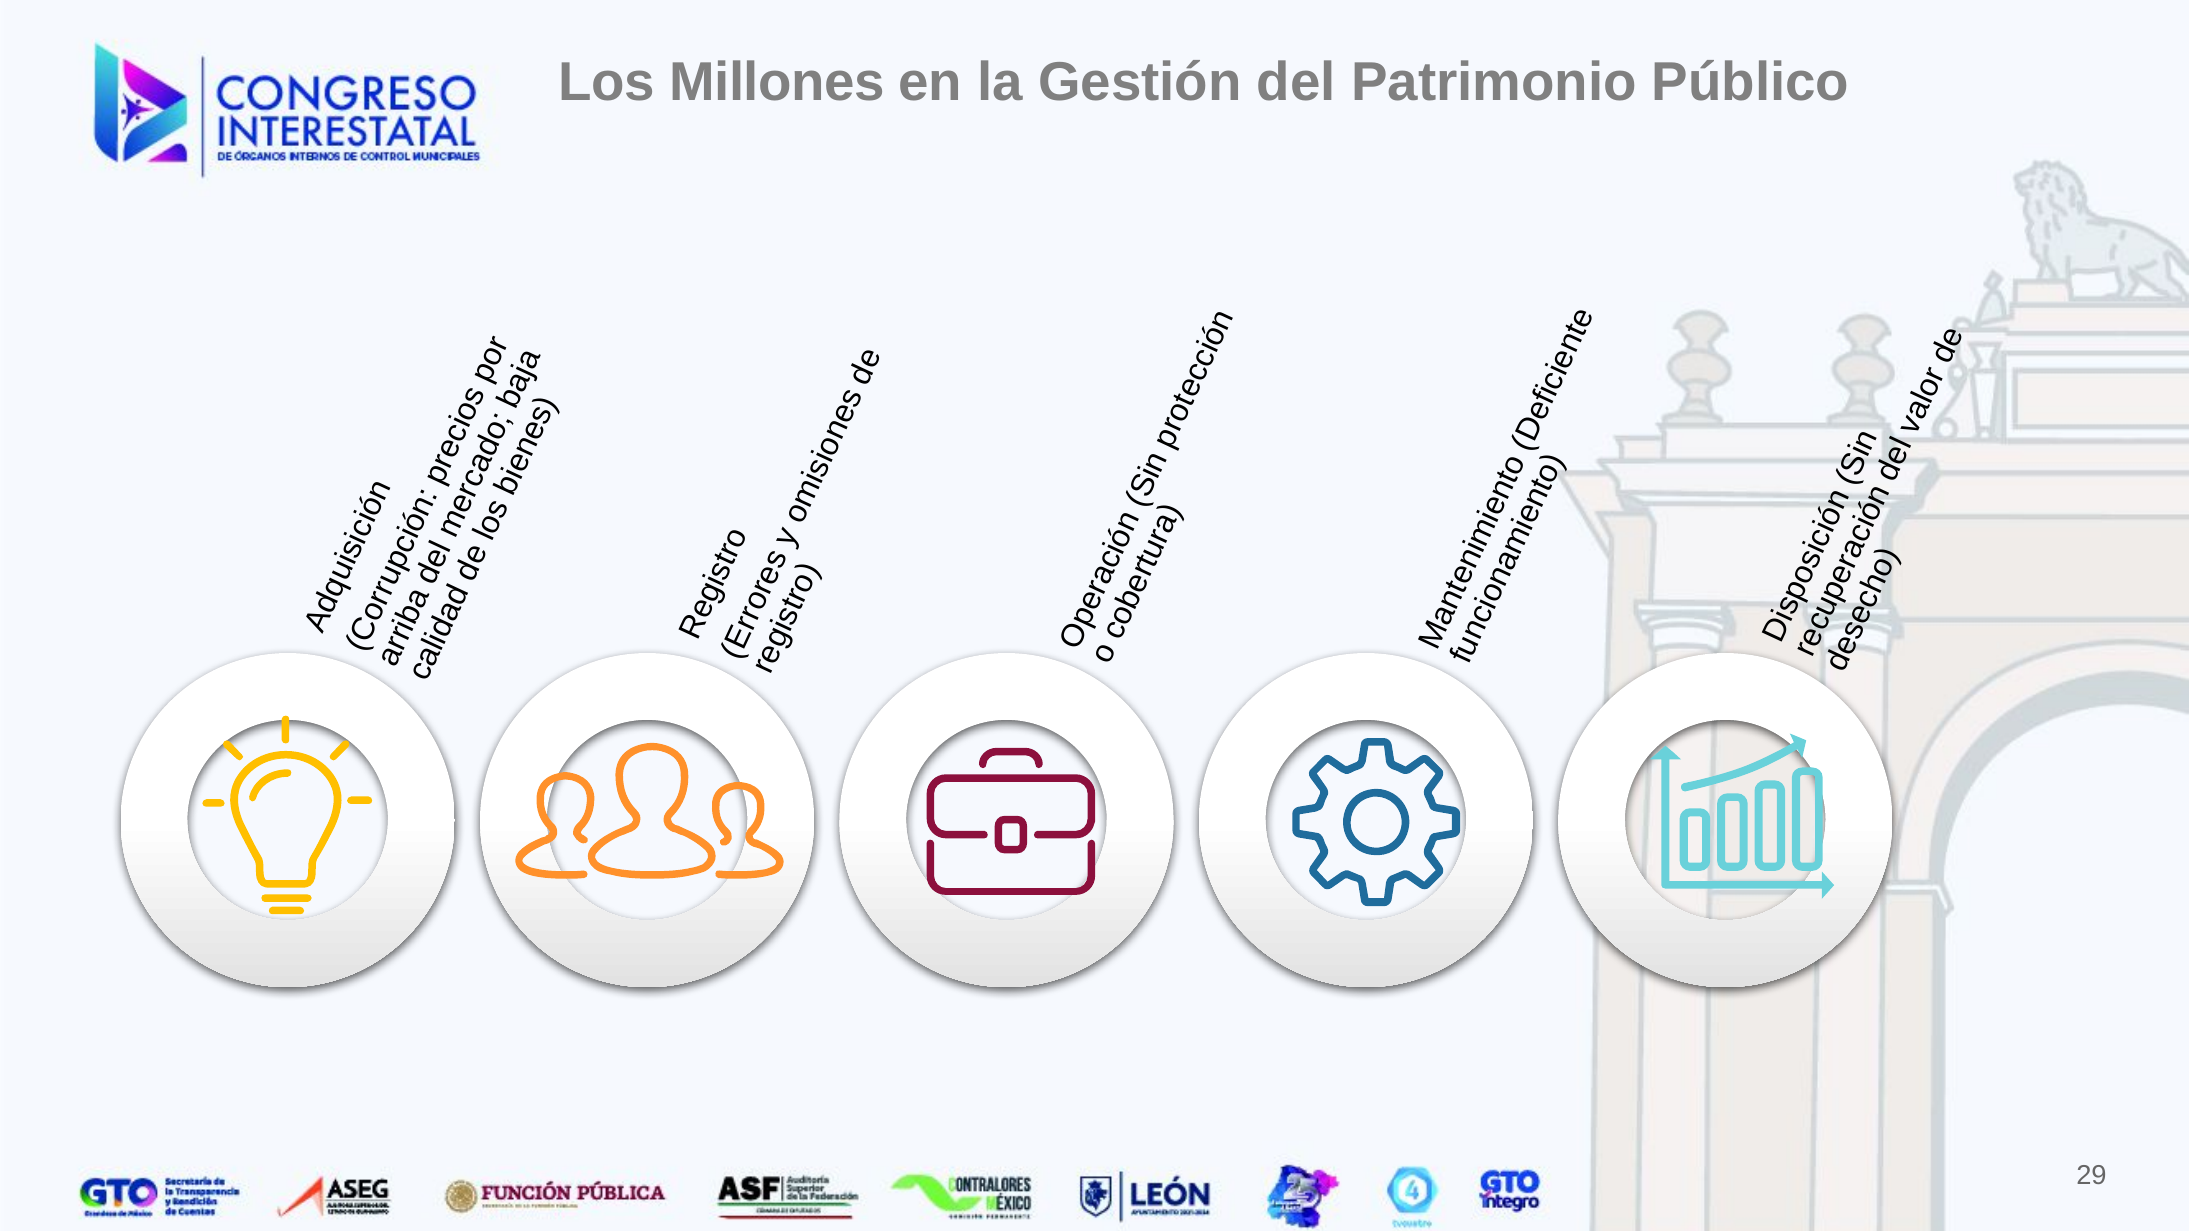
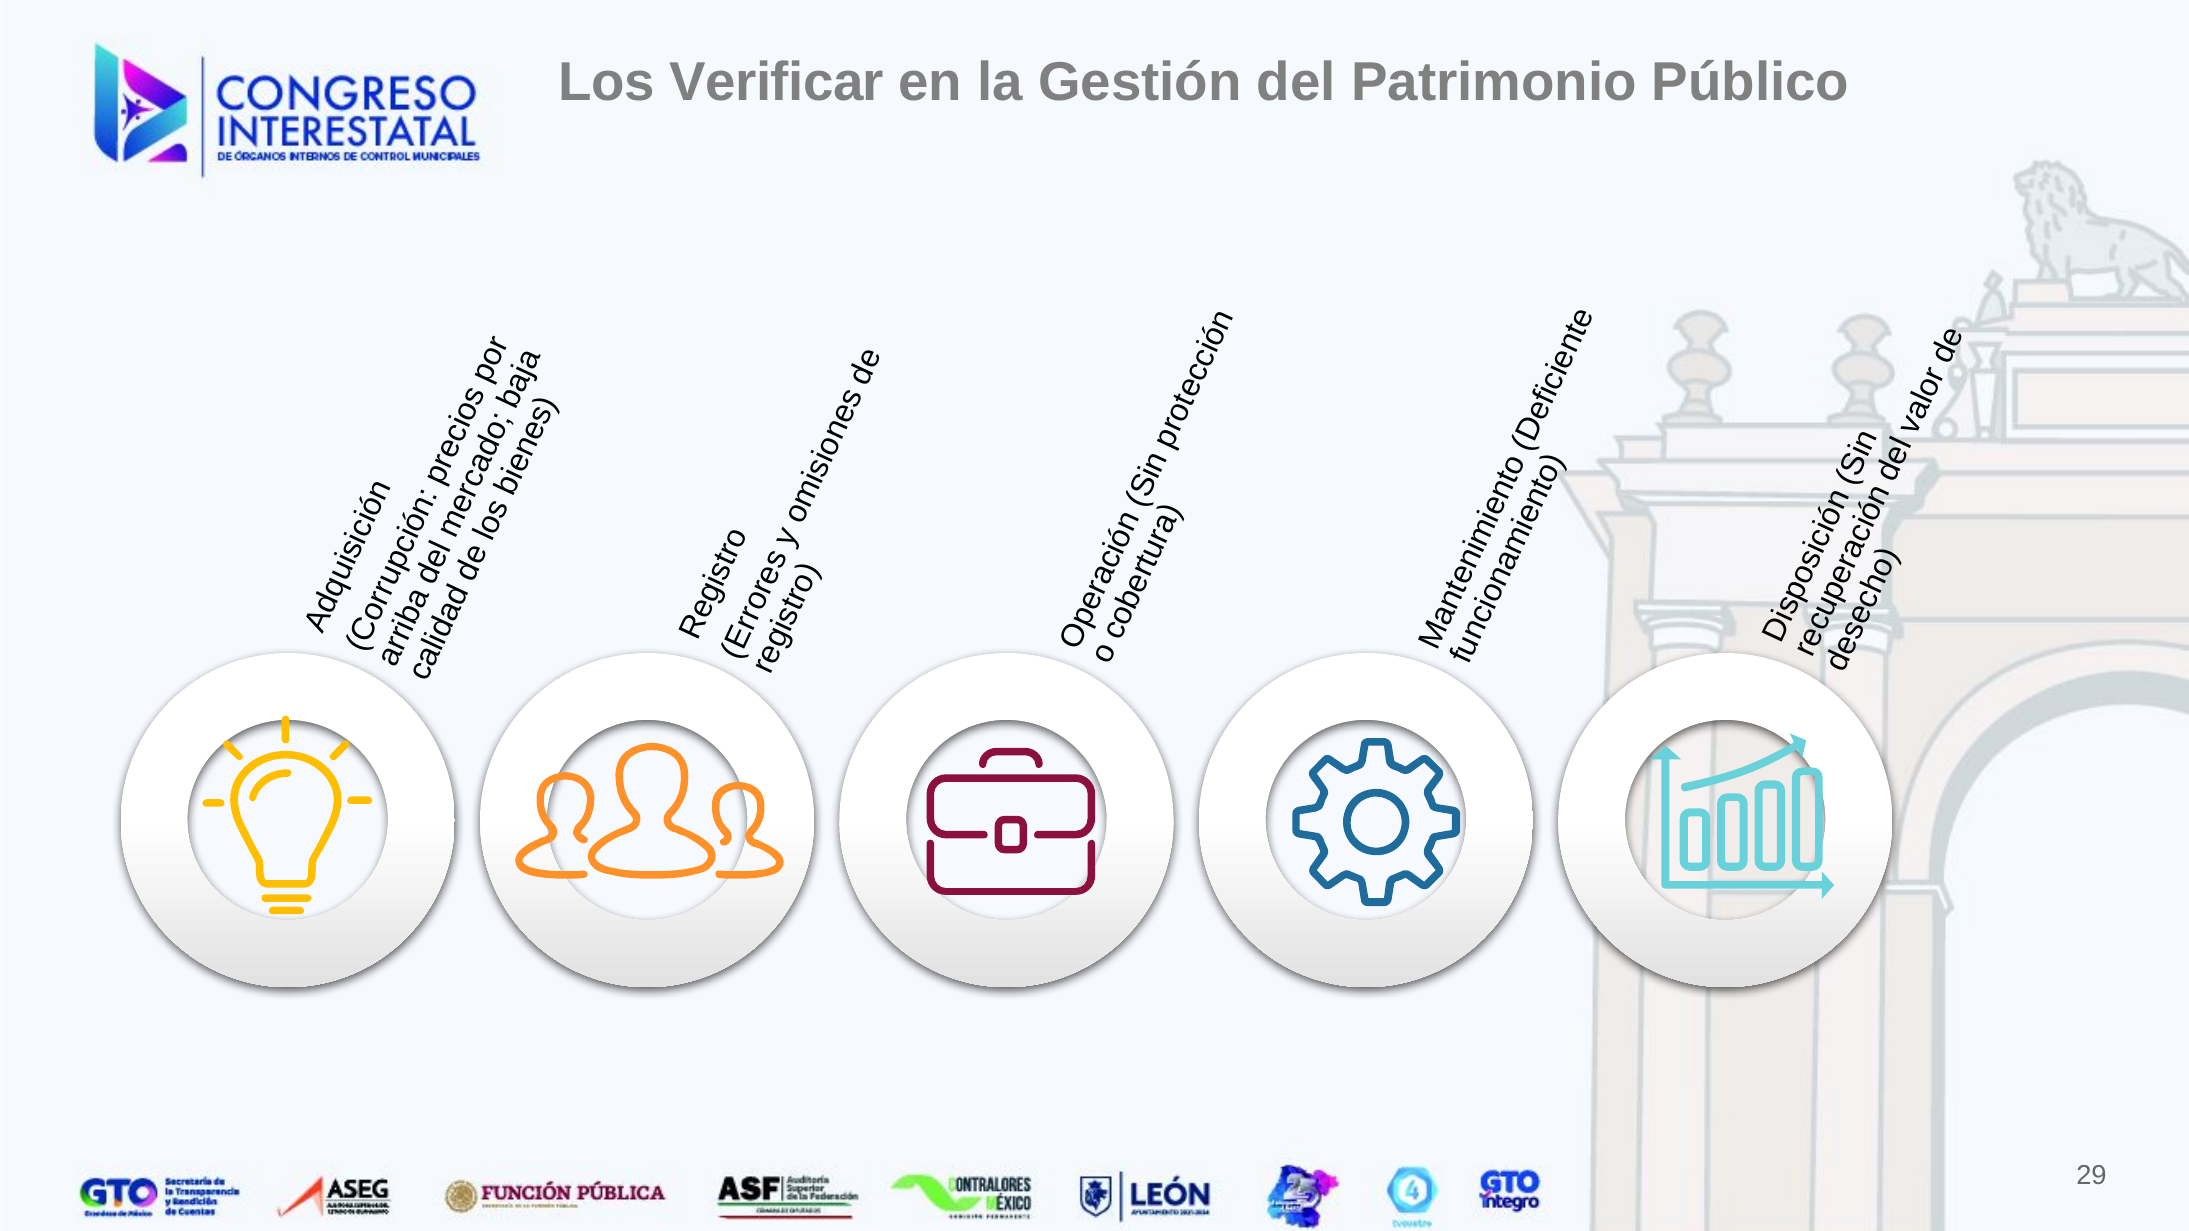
Millones: Millones -> Verificar
